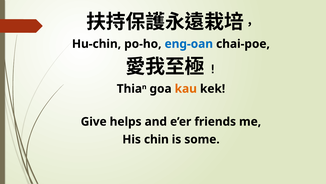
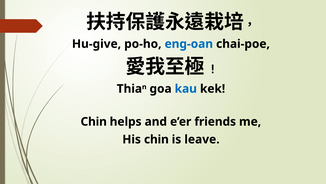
Hu-chin: Hu-chin -> Hu-give
kau colour: orange -> blue
Give at (94, 121): Give -> Chin
some: some -> leave
